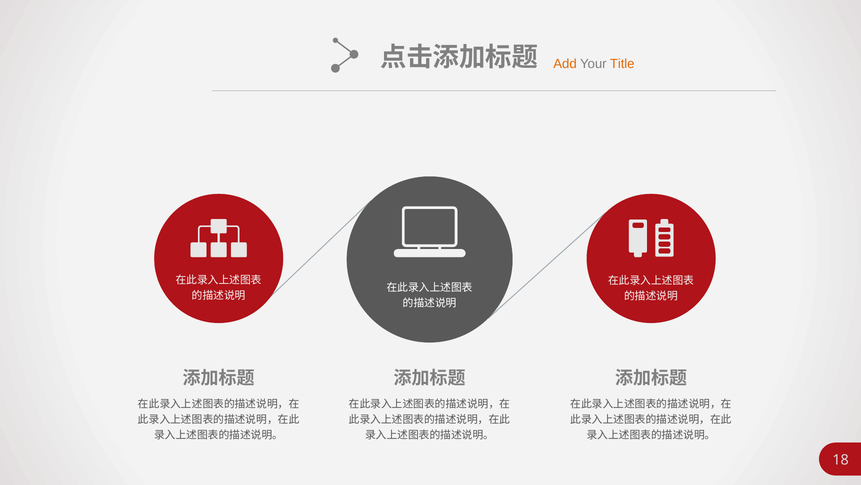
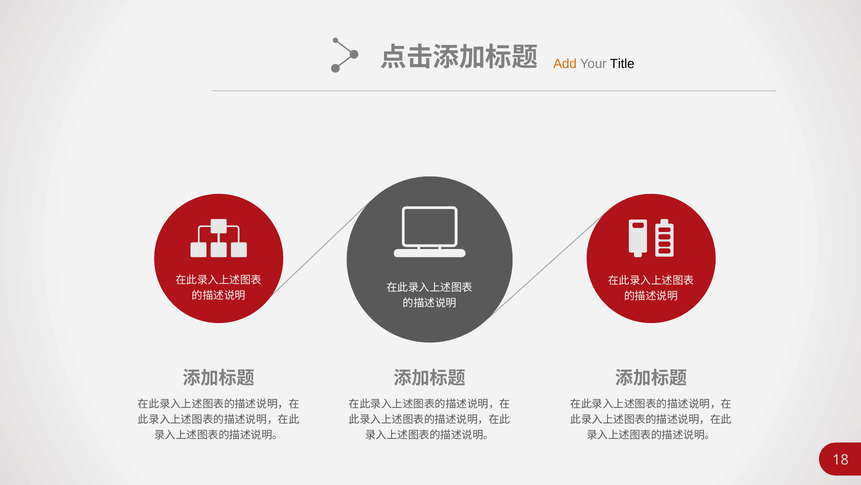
Title colour: orange -> black
